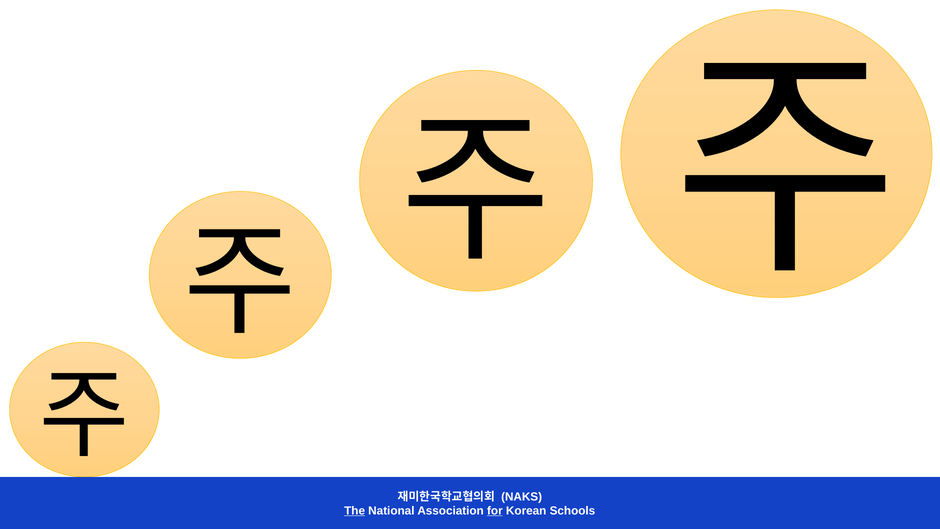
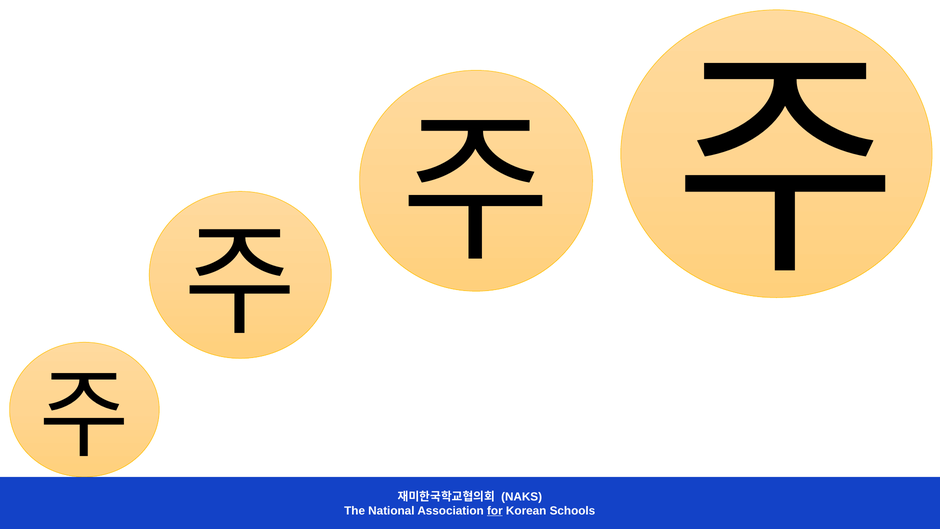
The underline: present -> none
